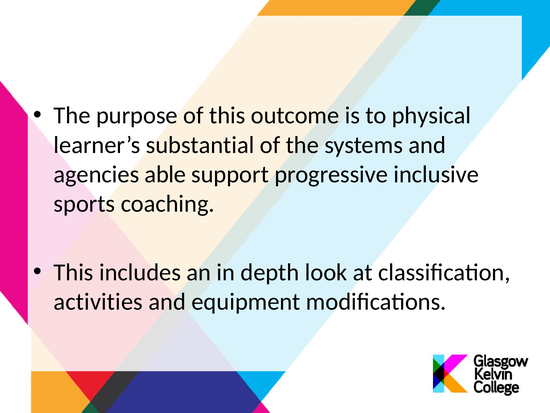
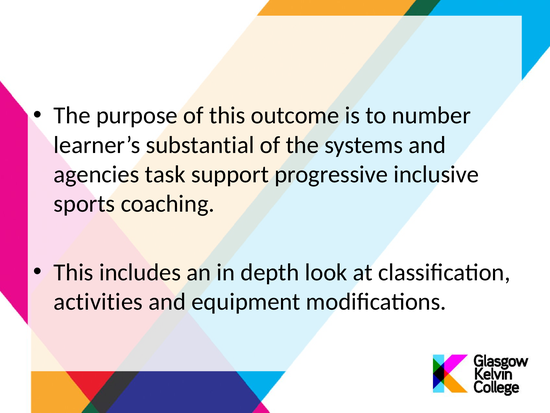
physical: physical -> number
able: able -> task
